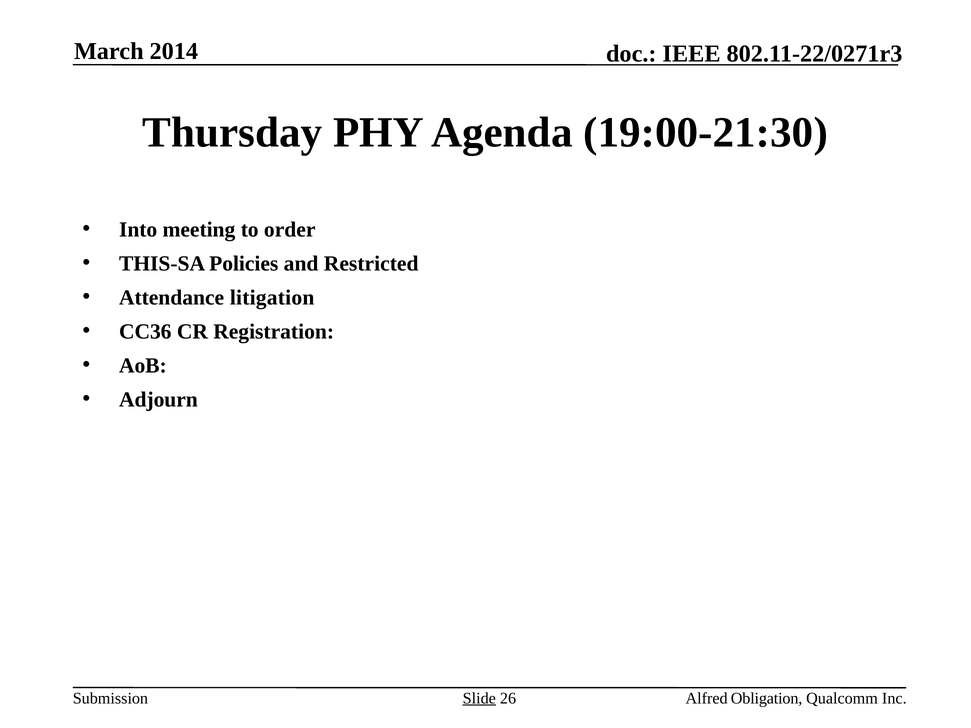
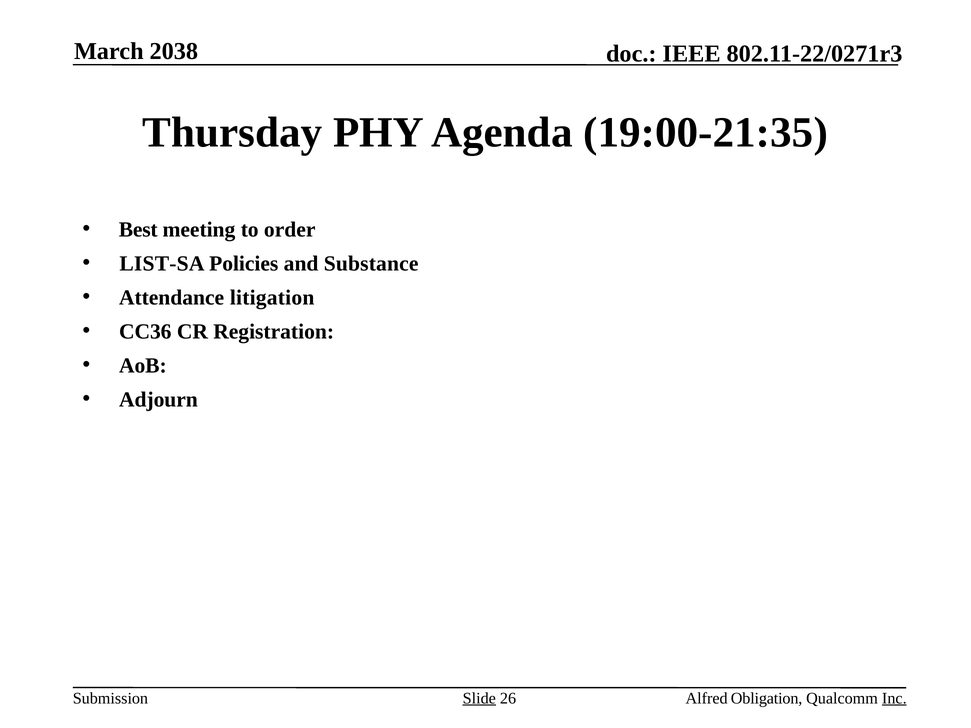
2014: 2014 -> 2038
19:00-21:30: 19:00-21:30 -> 19:00-21:35
Into: Into -> Best
THIS-SA: THIS-SA -> LIST-SA
Restricted: Restricted -> Substance
Inc underline: none -> present
